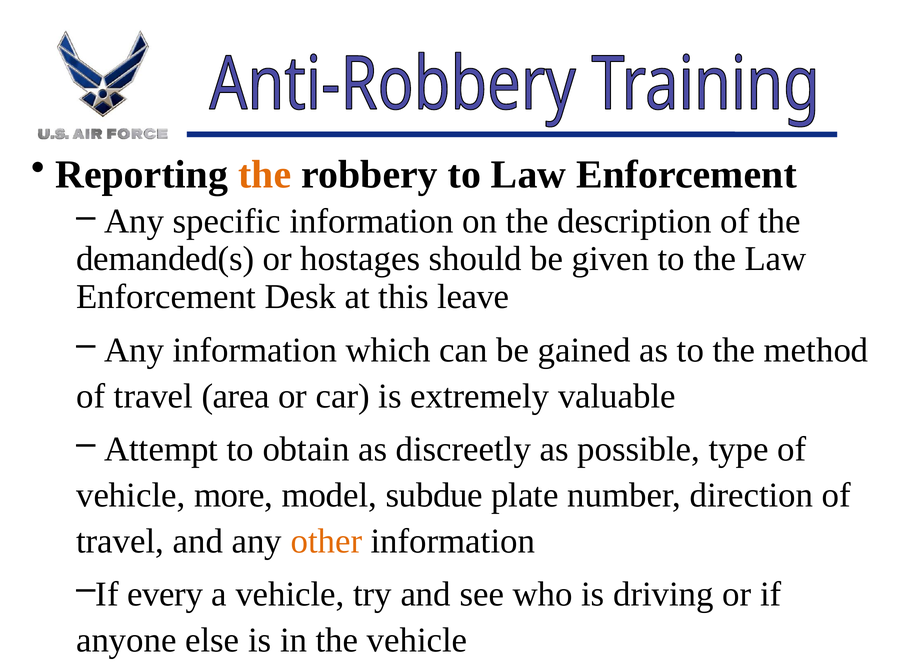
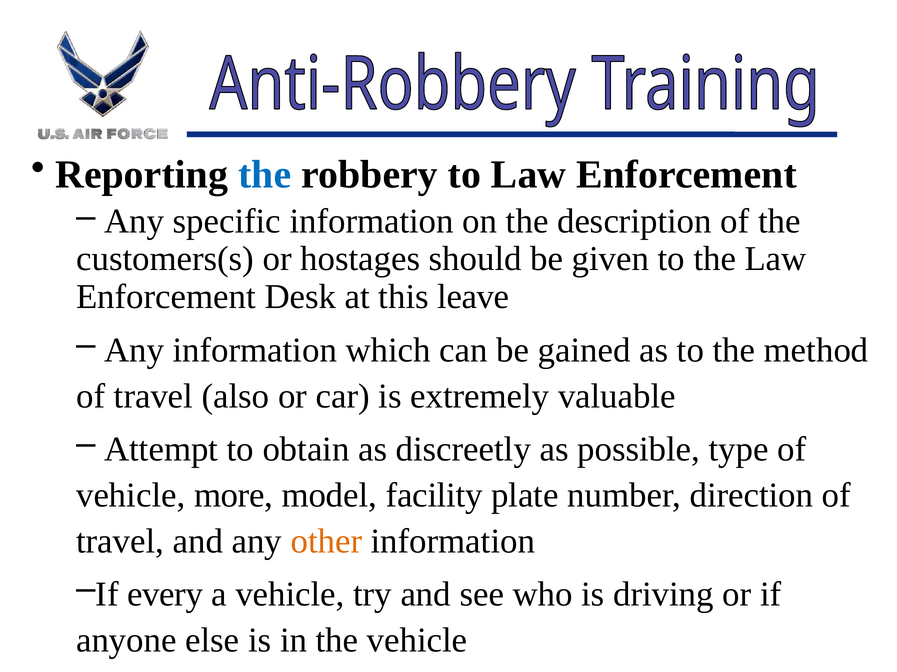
the at (265, 175) colour: orange -> blue
demanded(s: demanded(s -> customers(s
area: area -> also
subdue: subdue -> facility
